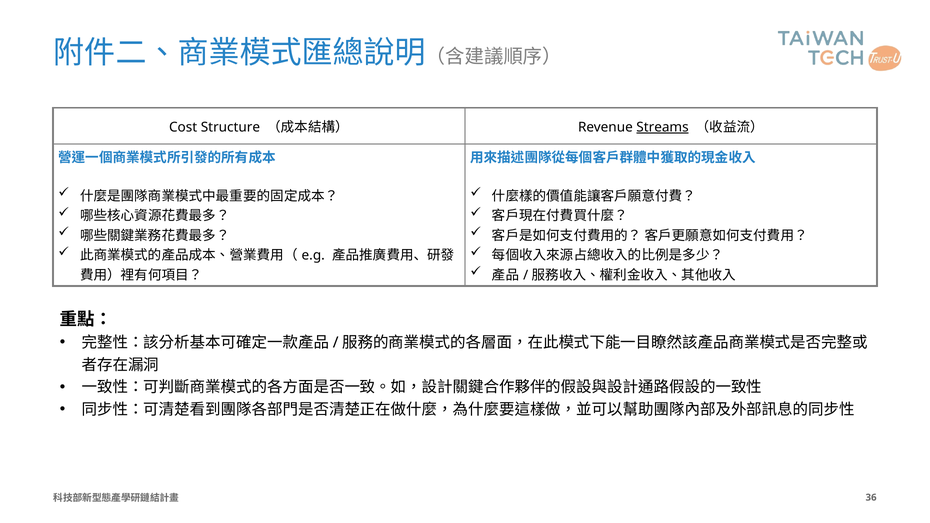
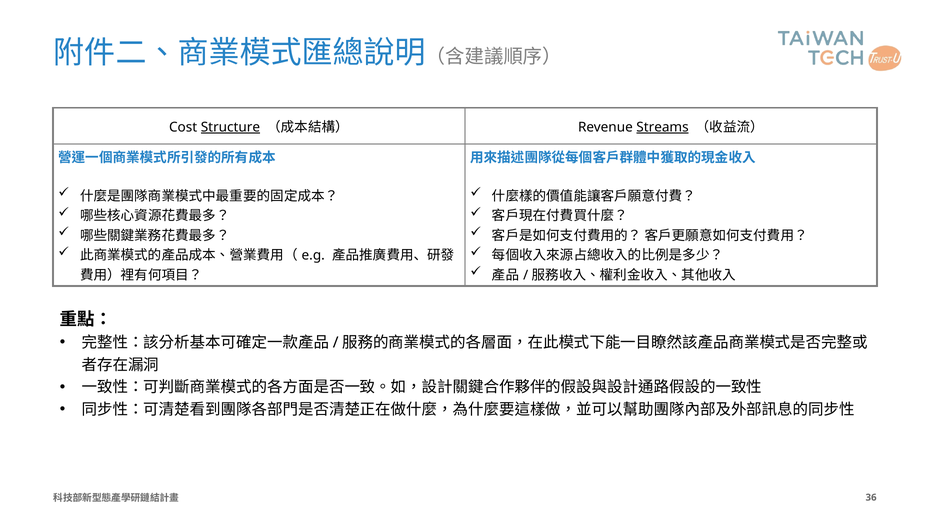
Structure underline: none -> present
